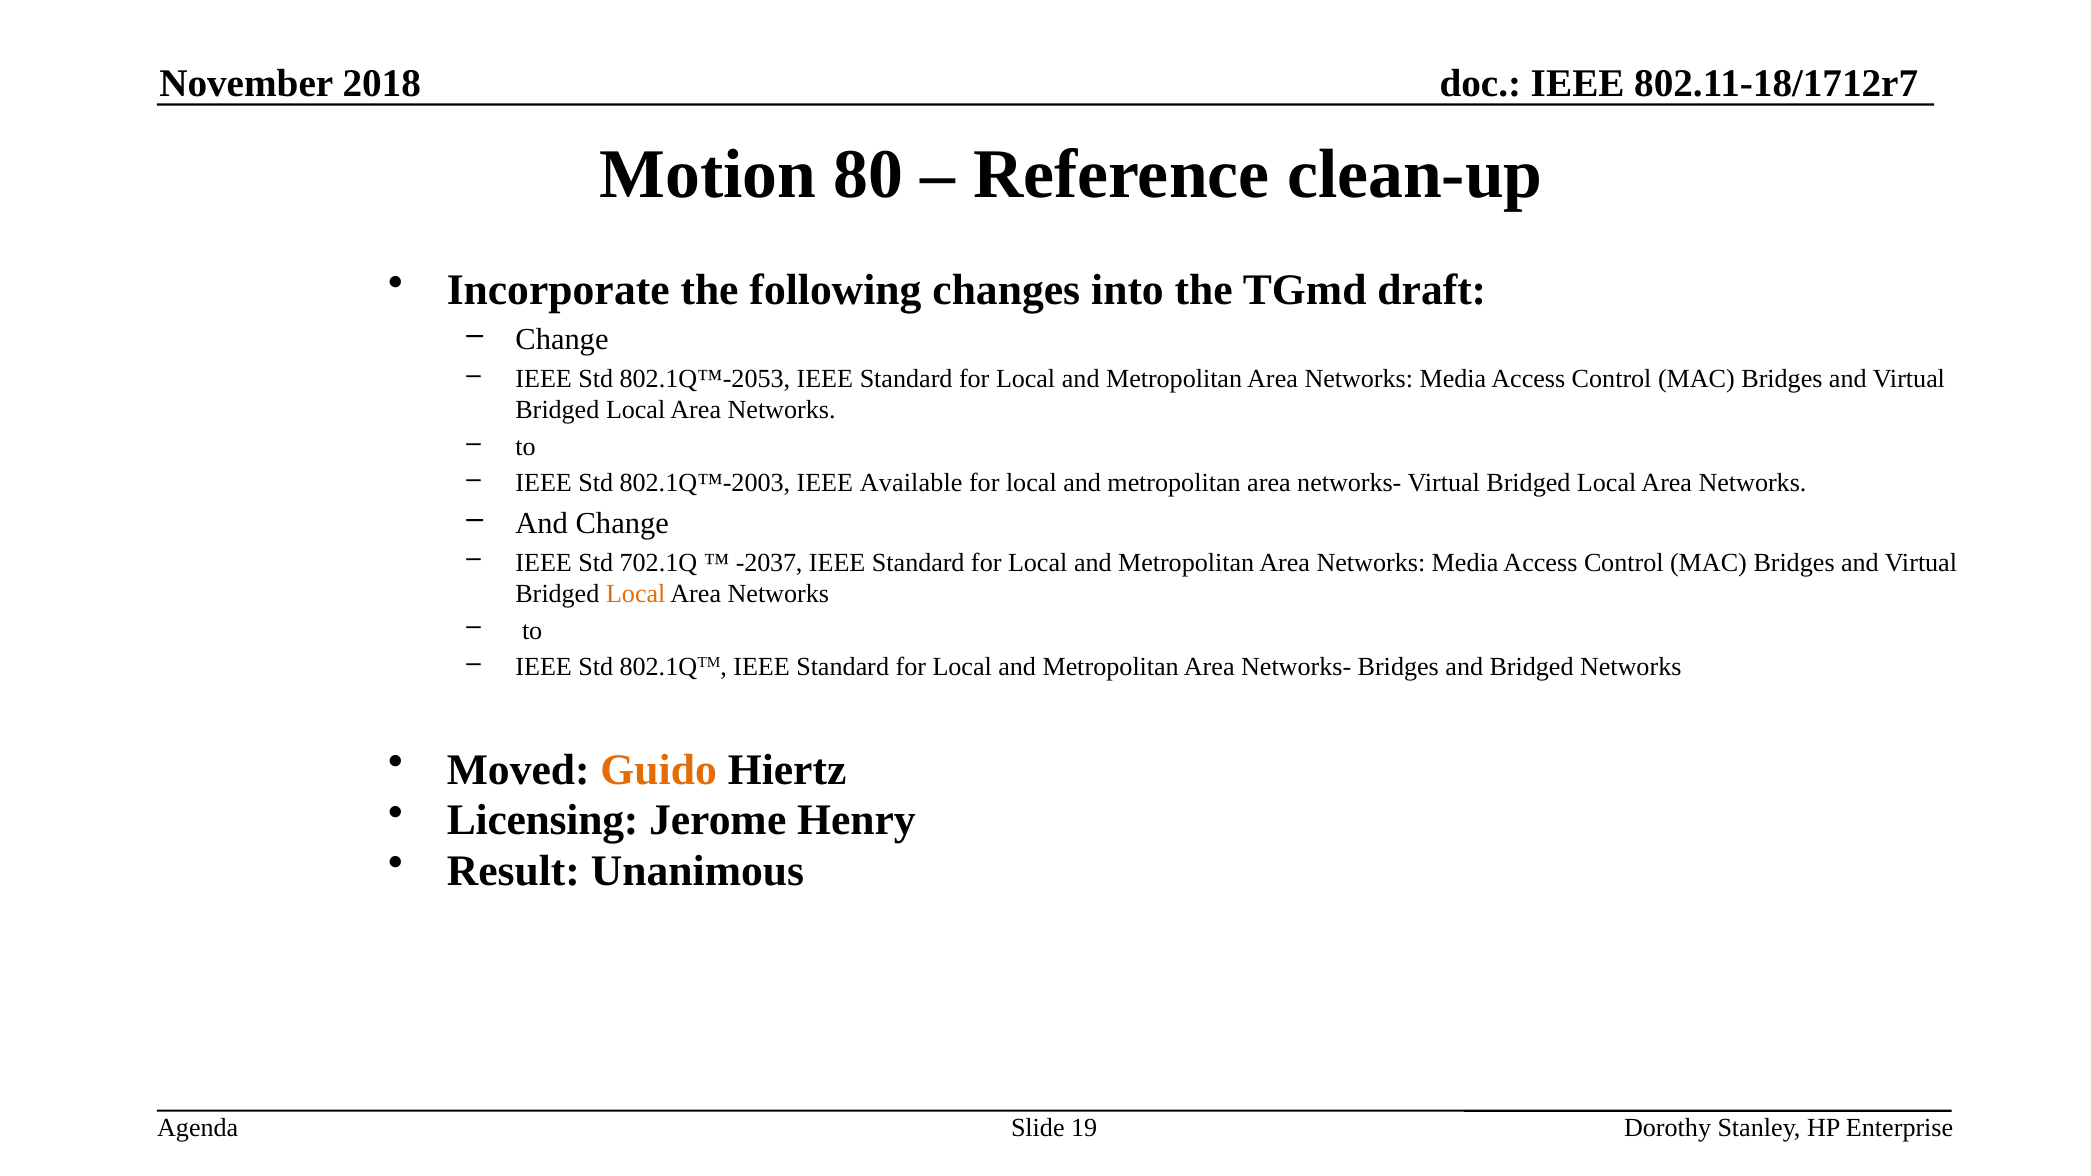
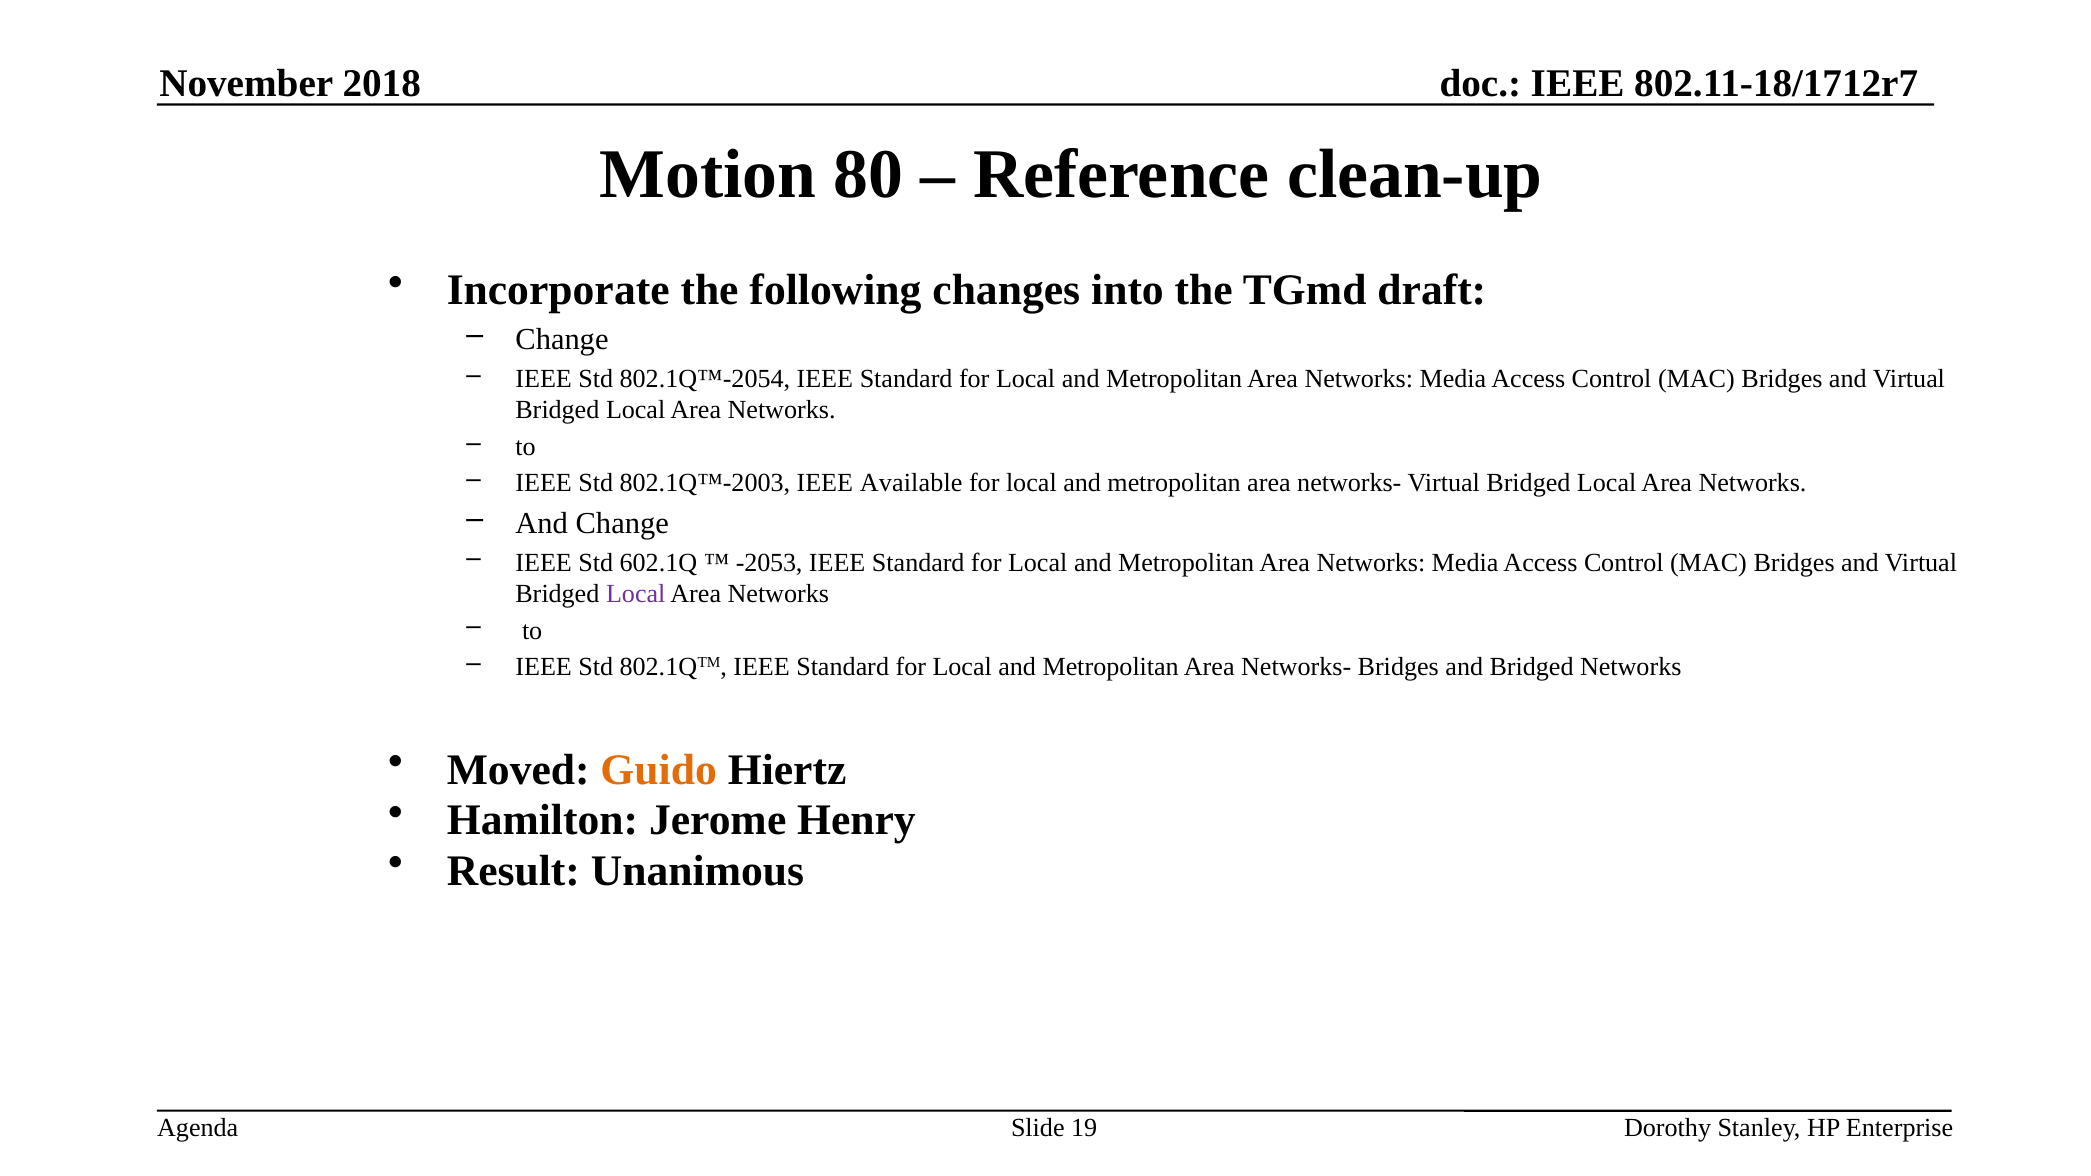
802.1Q™-2053: 802.1Q™-2053 -> 802.1Q™-2054
702.1Q: 702.1Q -> 602.1Q
-2037: -2037 -> -2053
Local at (636, 594) colour: orange -> purple
Licensing: Licensing -> Hamilton
